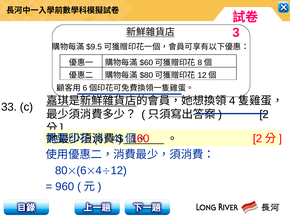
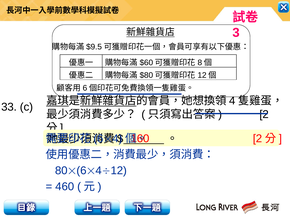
960: 960 -> 460
